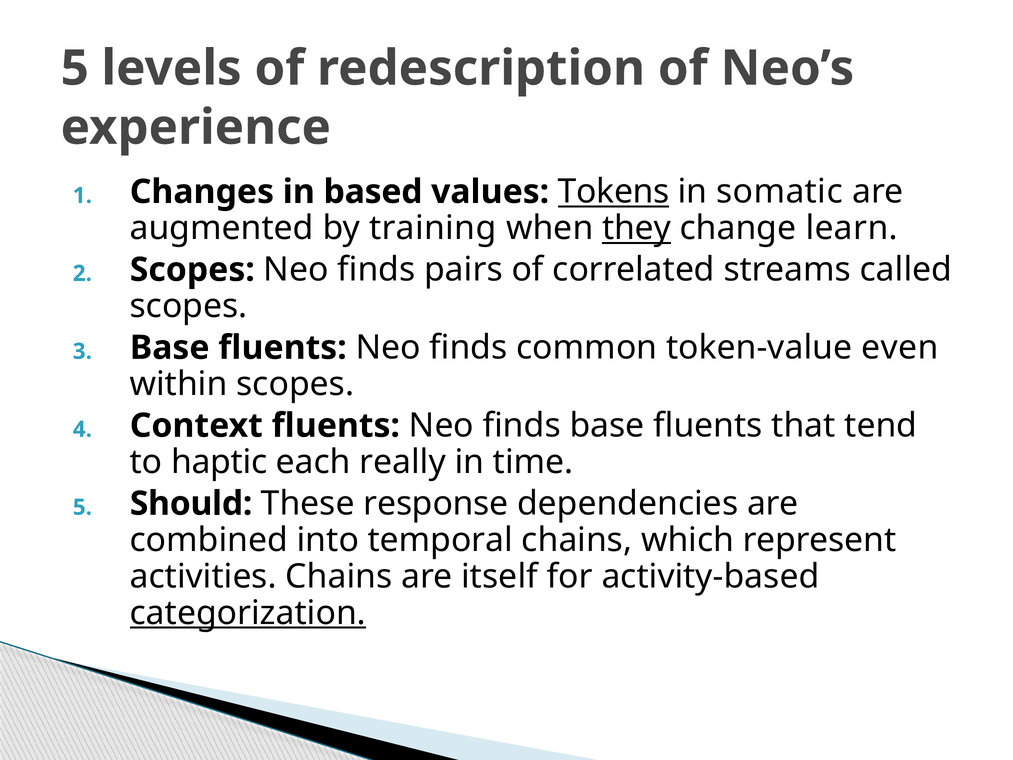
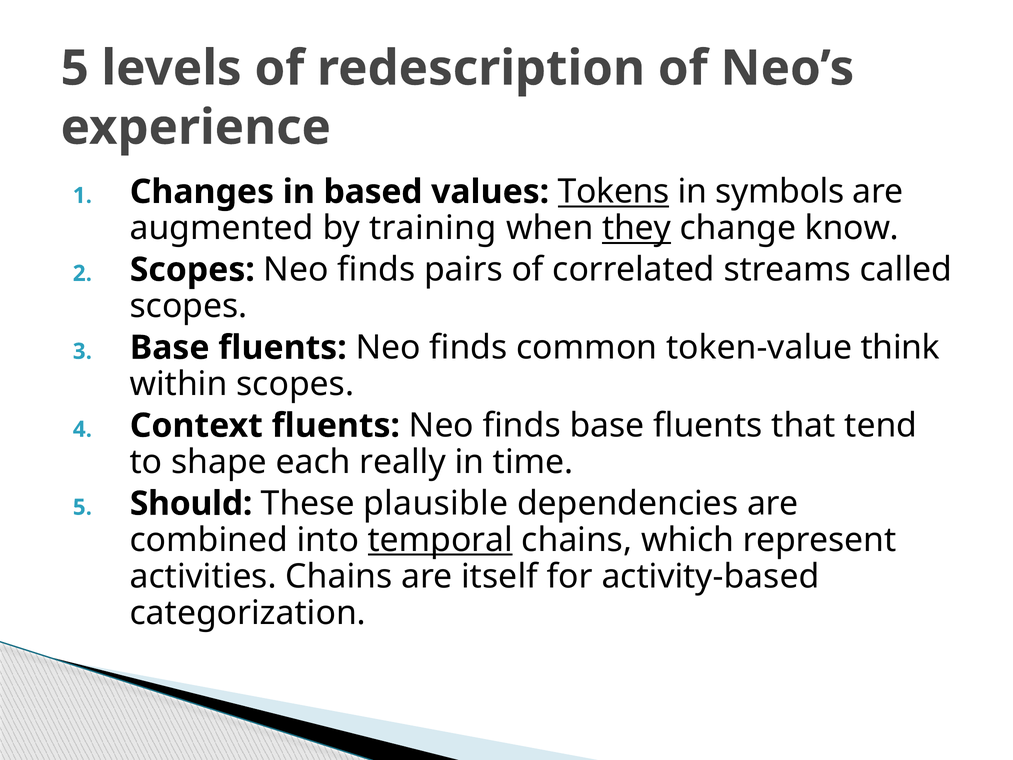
somatic: somatic -> symbols
learn: learn -> know
even: even -> think
haptic: haptic -> shape
response: response -> plausible
temporal underline: none -> present
categorization underline: present -> none
